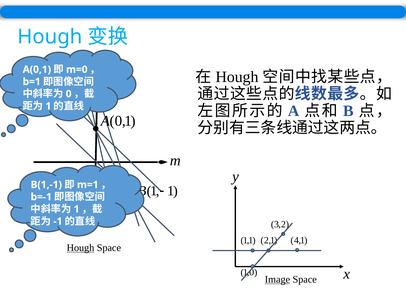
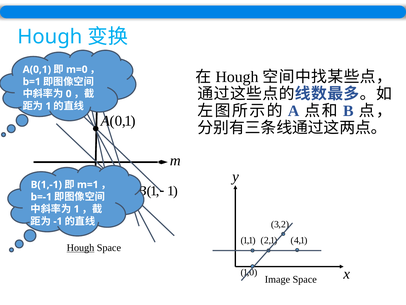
Image underline: present -> none
